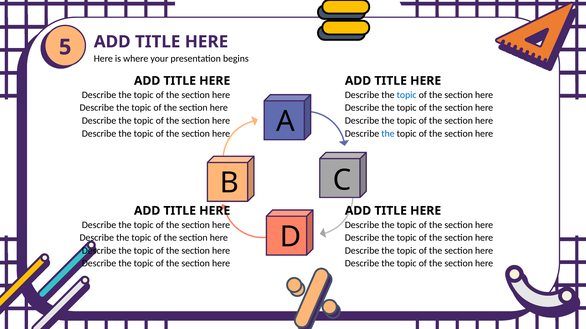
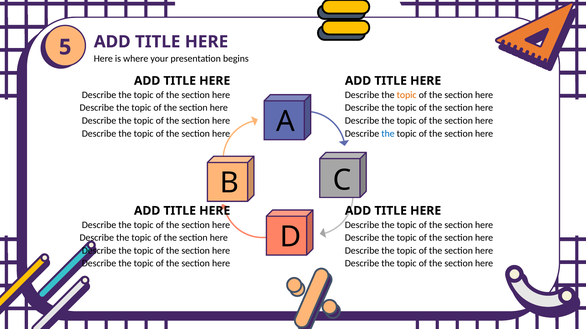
topic at (407, 95) colour: blue -> orange
